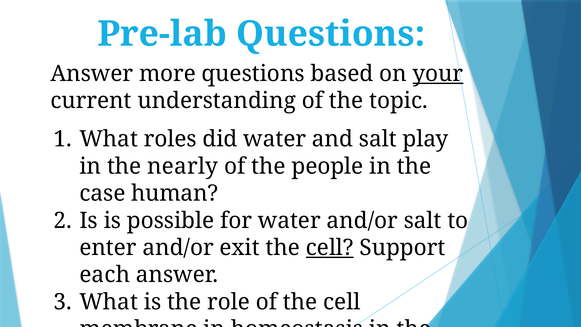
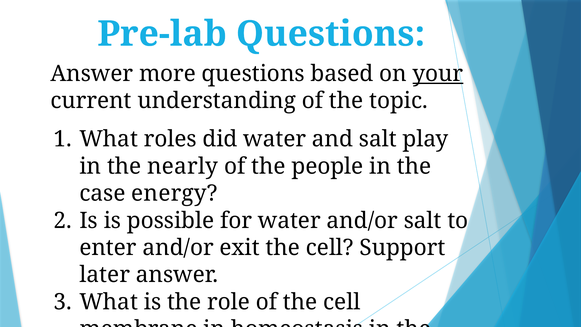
human: human -> energy
cell at (330, 248) underline: present -> none
each: each -> later
